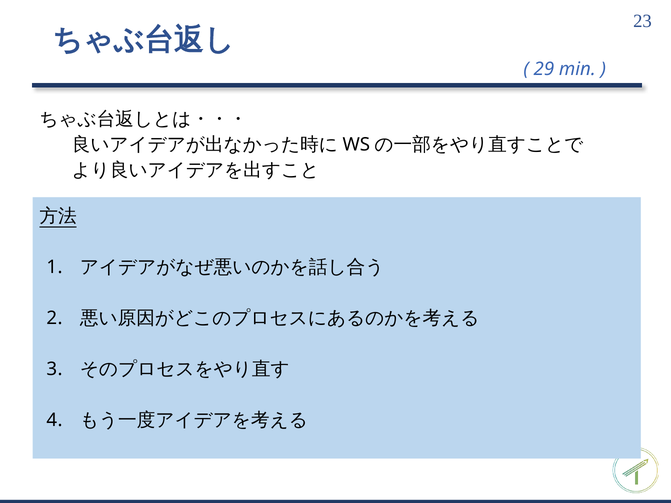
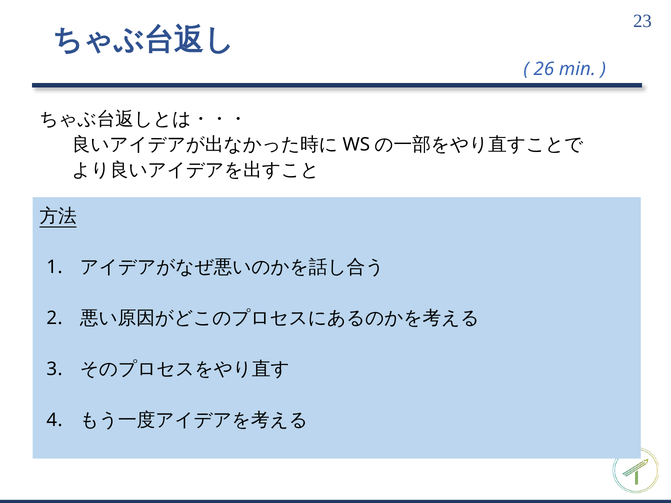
29: 29 -> 26
